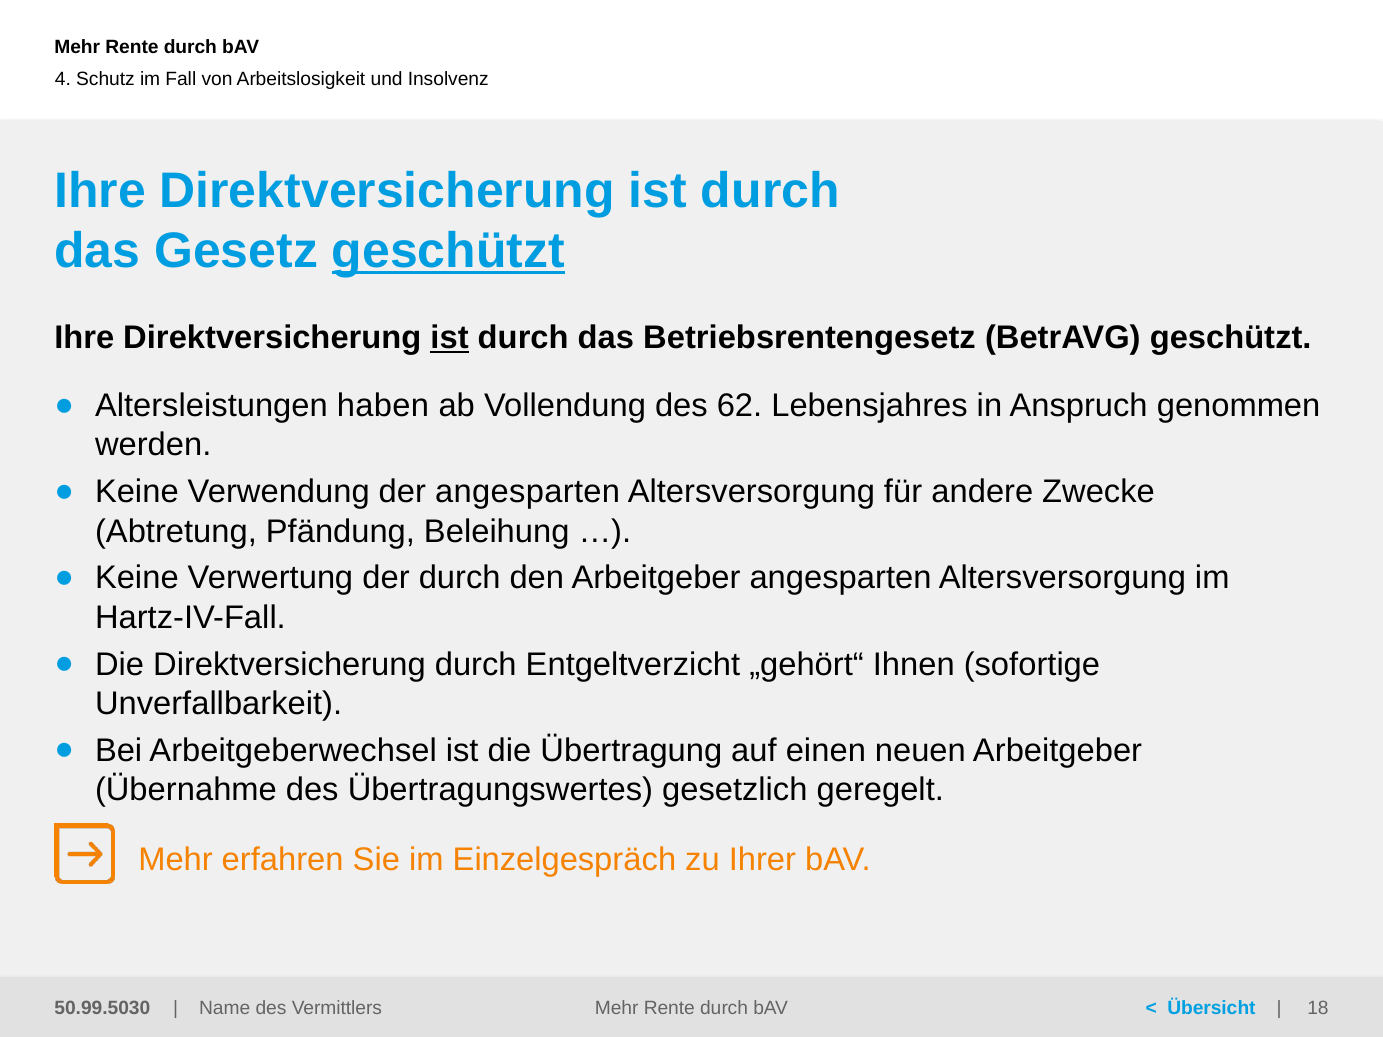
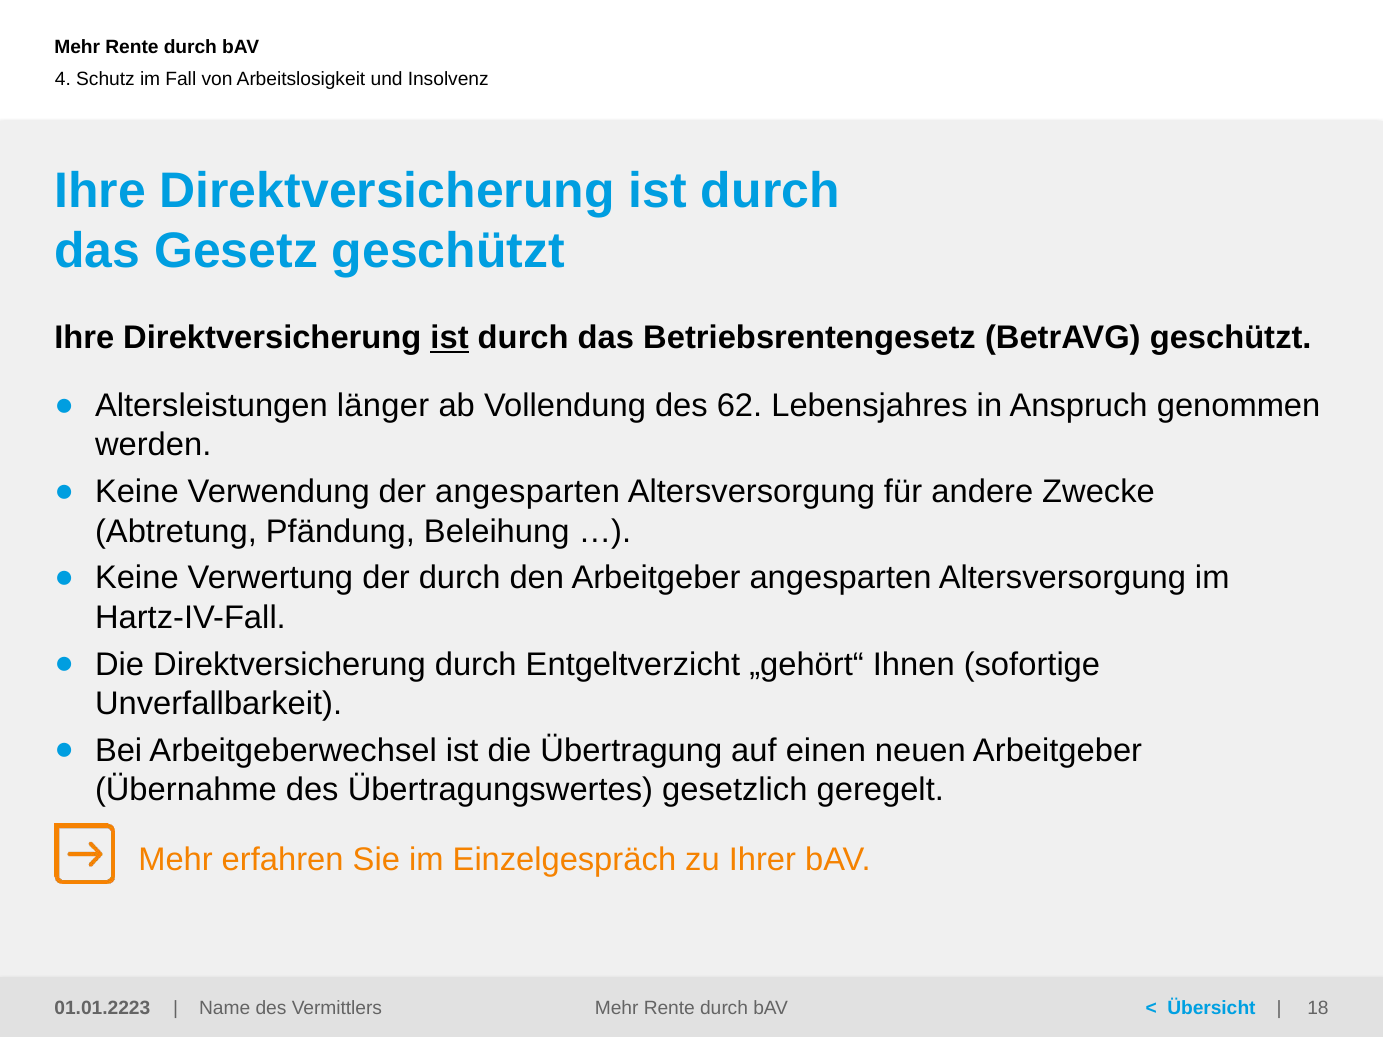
geschützt at (448, 251) underline: present -> none
haben: haben -> länger
50.99.5030: 50.99.5030 -> 01.01.2223
